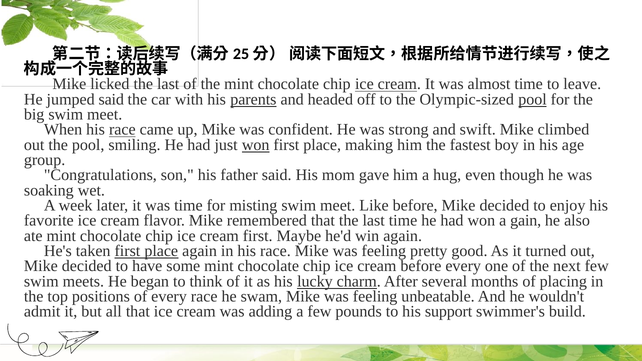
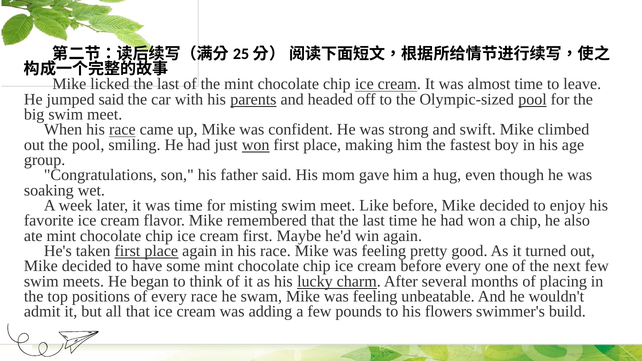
a gain: gain -> chip
support: support -> flowers
